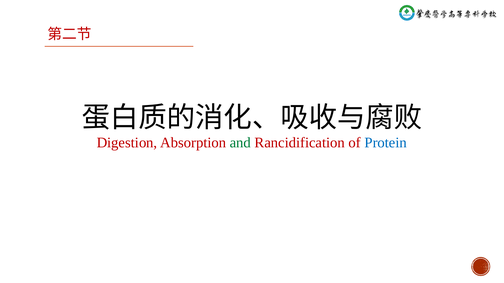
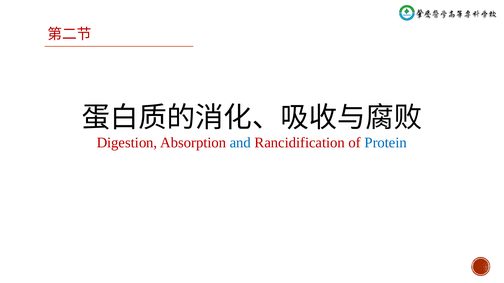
and colour: green -> blue
